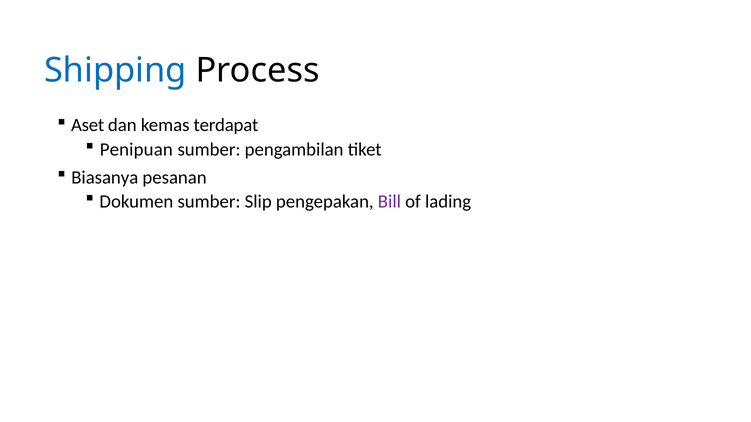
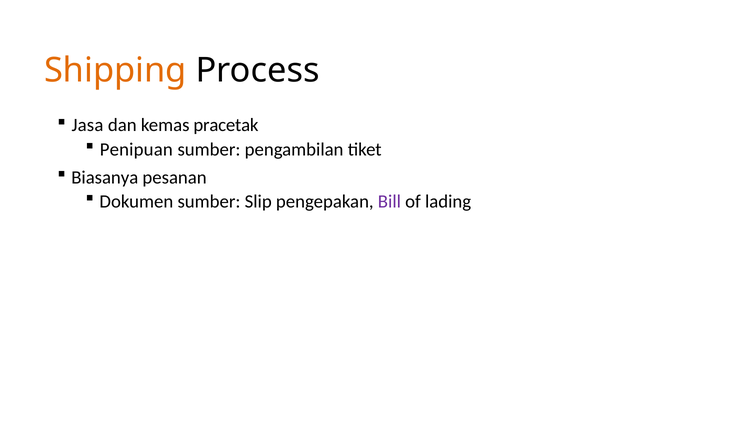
Shipping colour: blue -> orange
Aset: Aset -> Jasa
terdapat: terdapat -> pracetak
